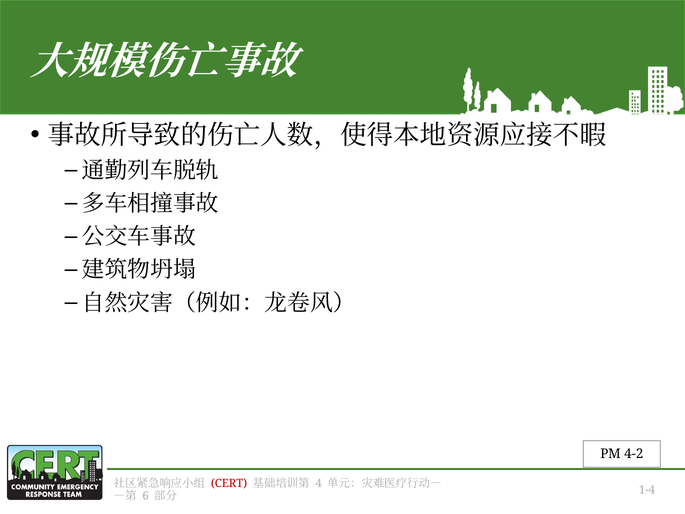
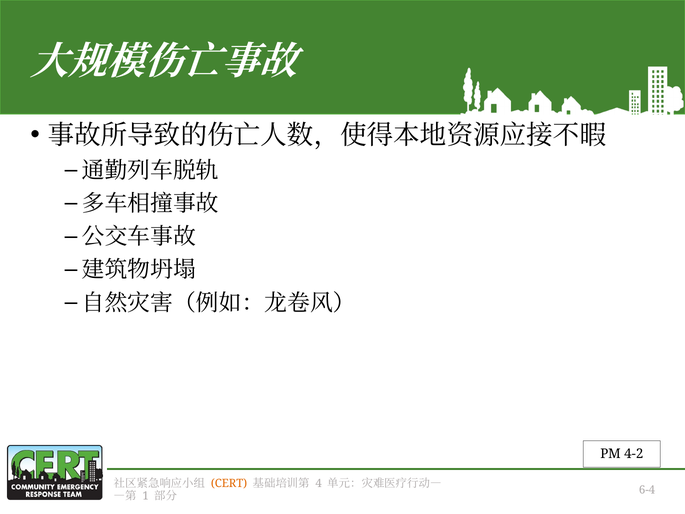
CERT colour: red -> orange
6: 6 -> 1
1-4: 1-4 -> 6-4
